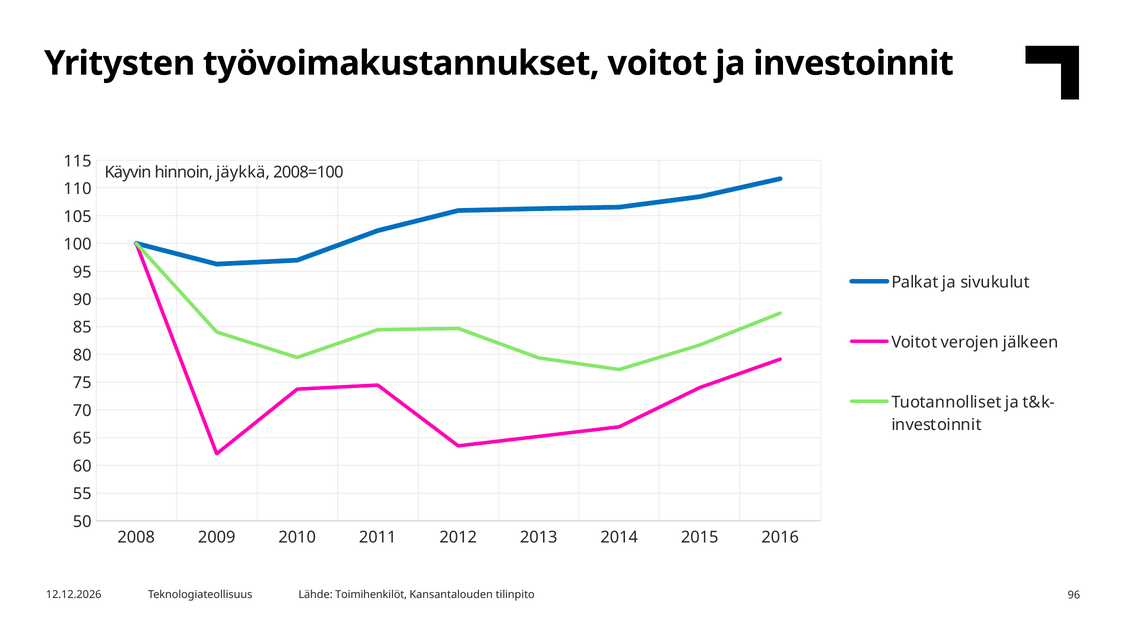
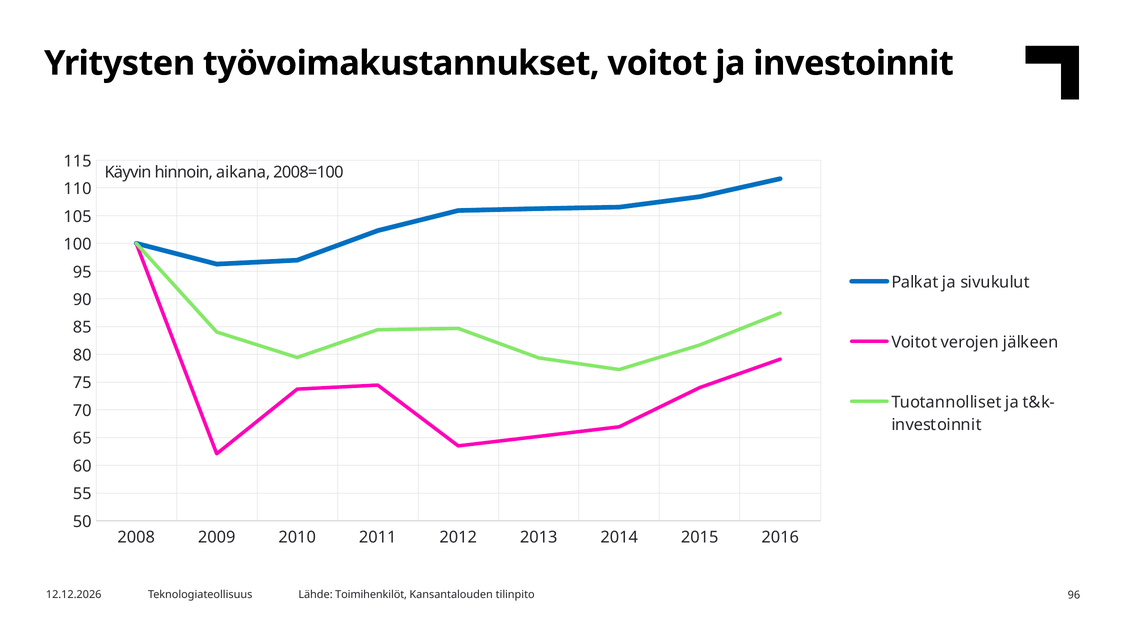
jäykkä: jäykkä -> aikana
